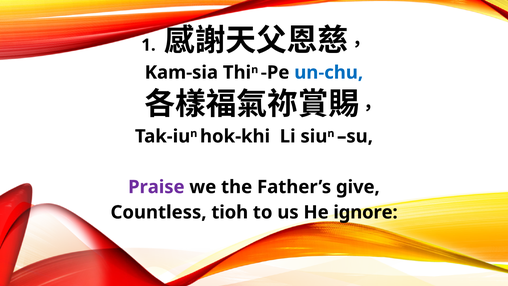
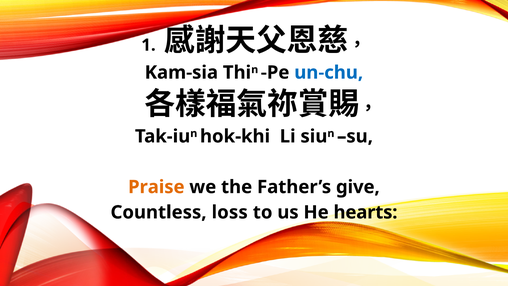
Praise colour: purple -> orange
tioh: tioh -> loss
ignore: ignore -> hearts
